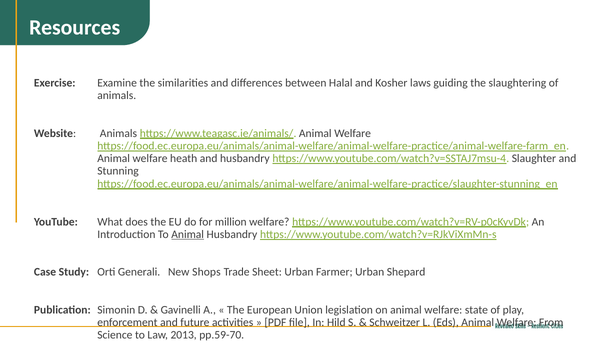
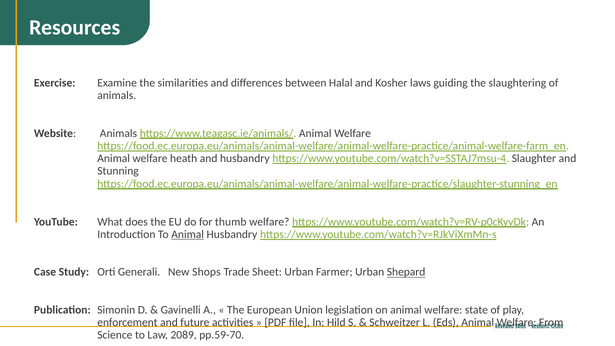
million: million -> thumb
Shepard underline: none -> present
2013: 2013 -> 2089
